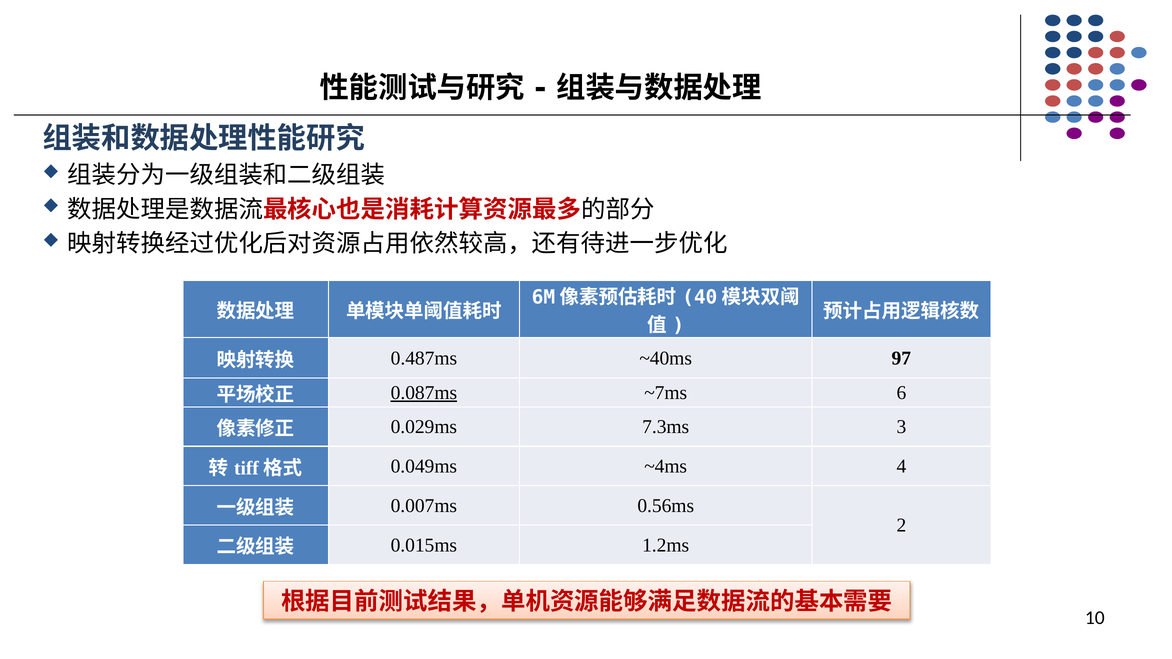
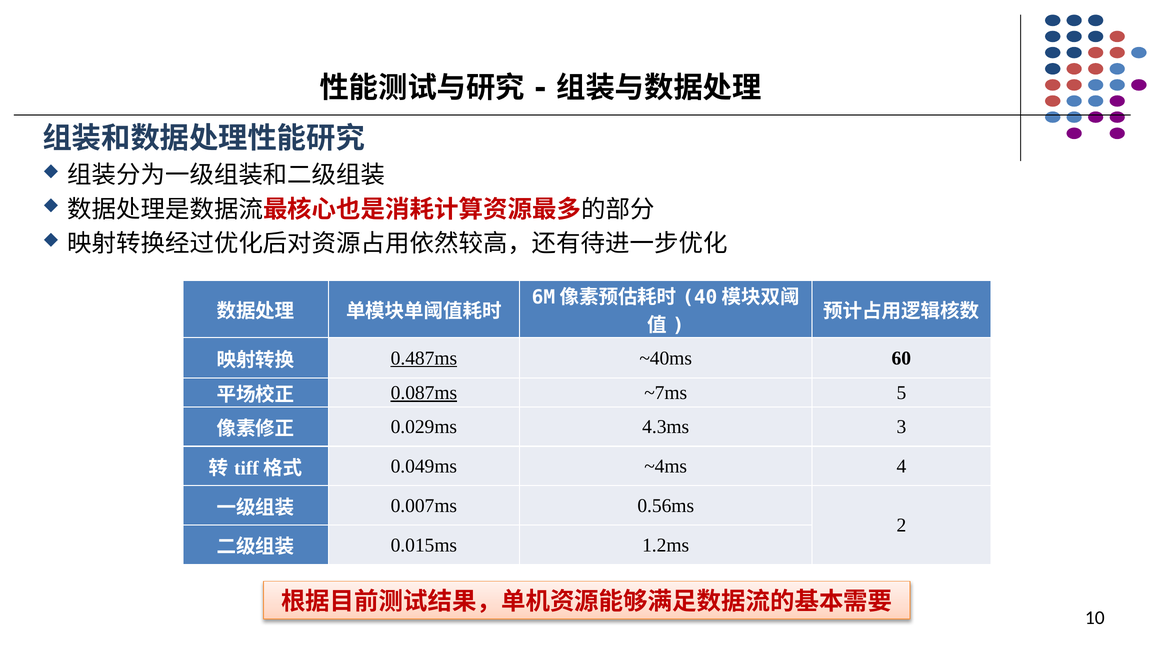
0.487ms underline: none -> present
97: 97 -> 60
6: 6 -> 5
7.3ms: 7.3ms -> 4.3ms
